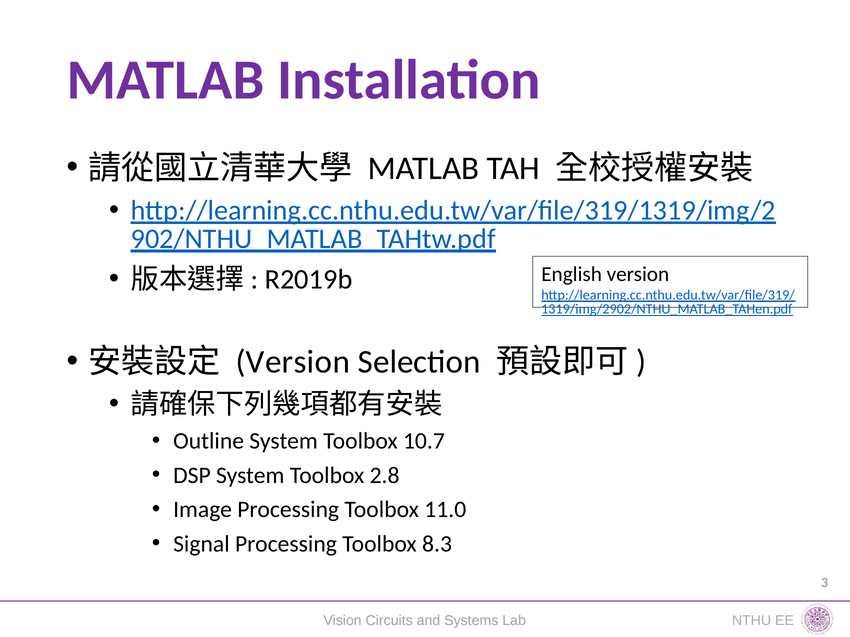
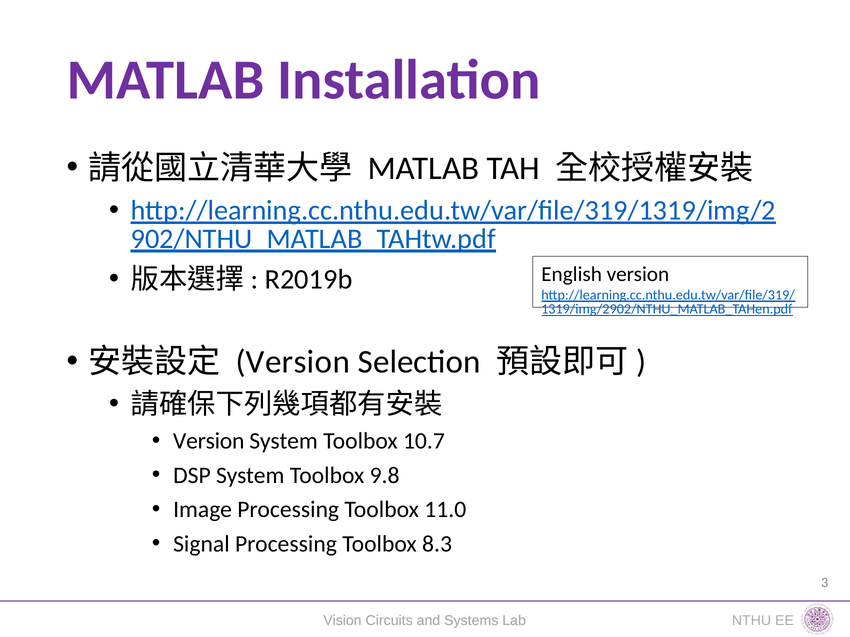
Outline at (209, 441): Outline -> Version
2.8: 2.8 -> 9.8
